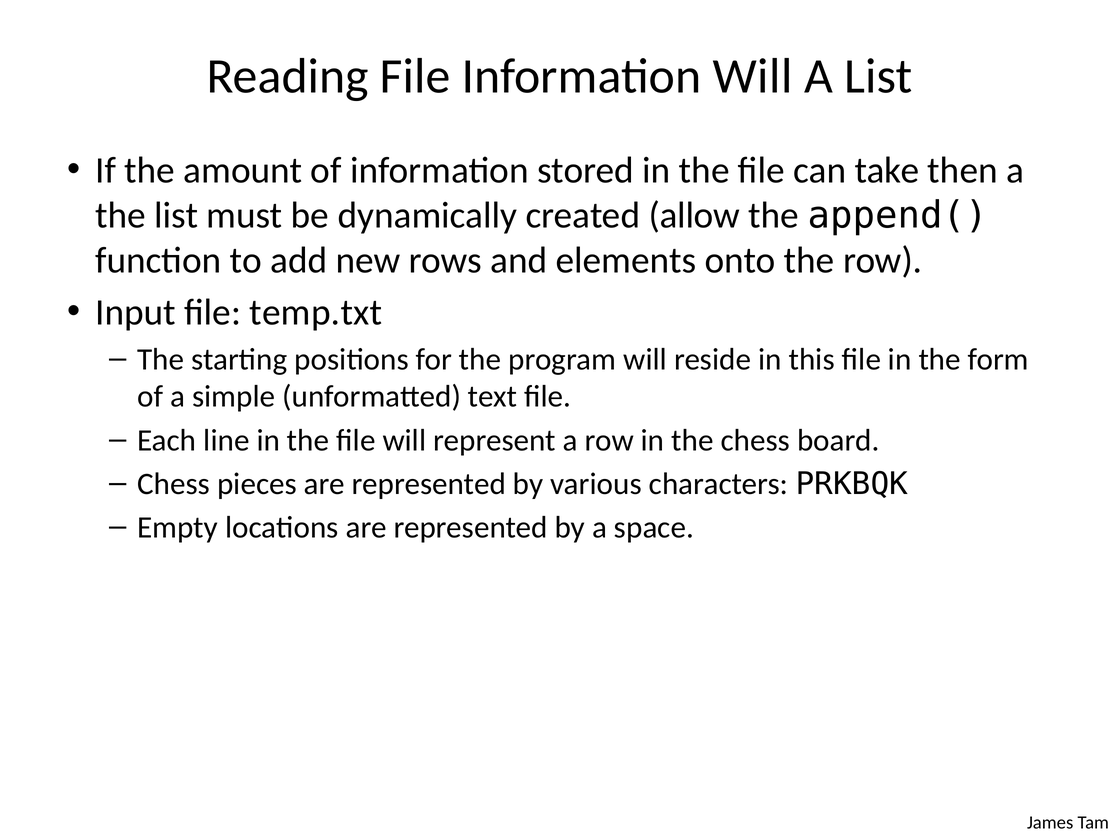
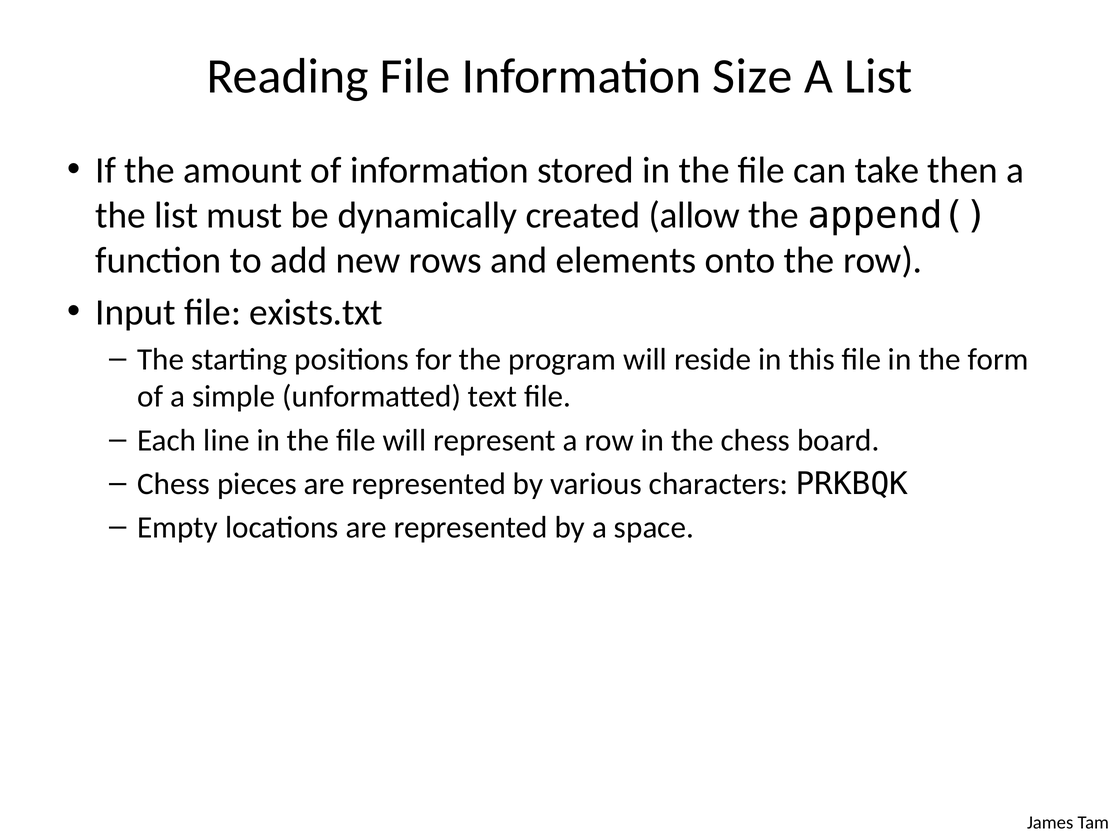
Information Will: Will -> Size
temp.txt: temp.txt -> exists.txt
